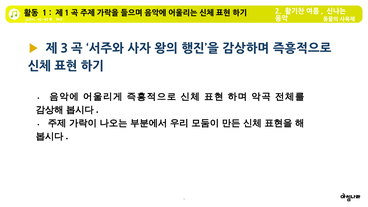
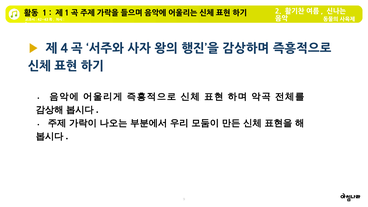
3: 3 -> 4
